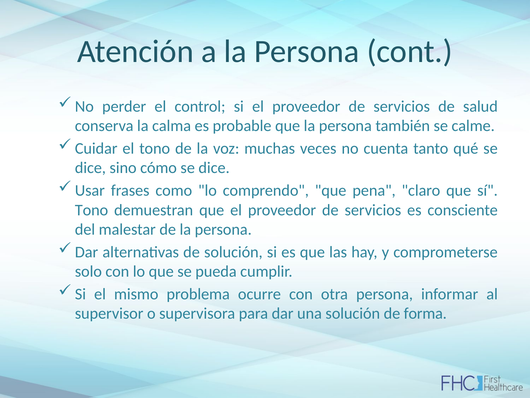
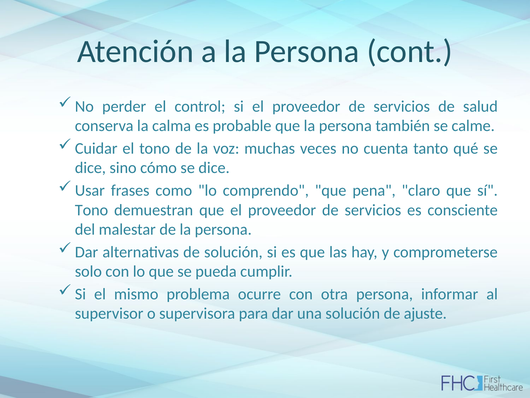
forma: forma -> ajuste
